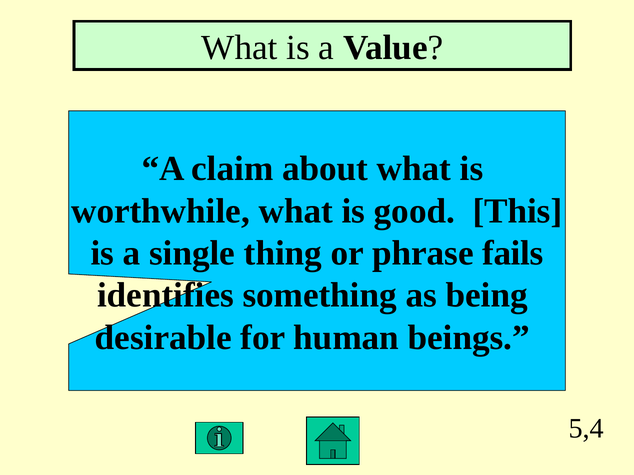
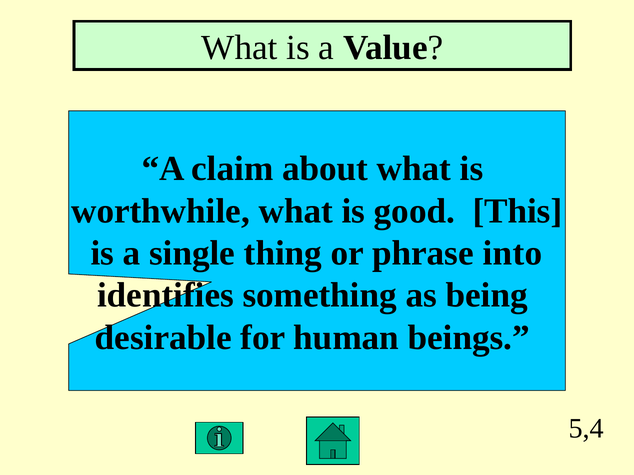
fails: fails -> into
